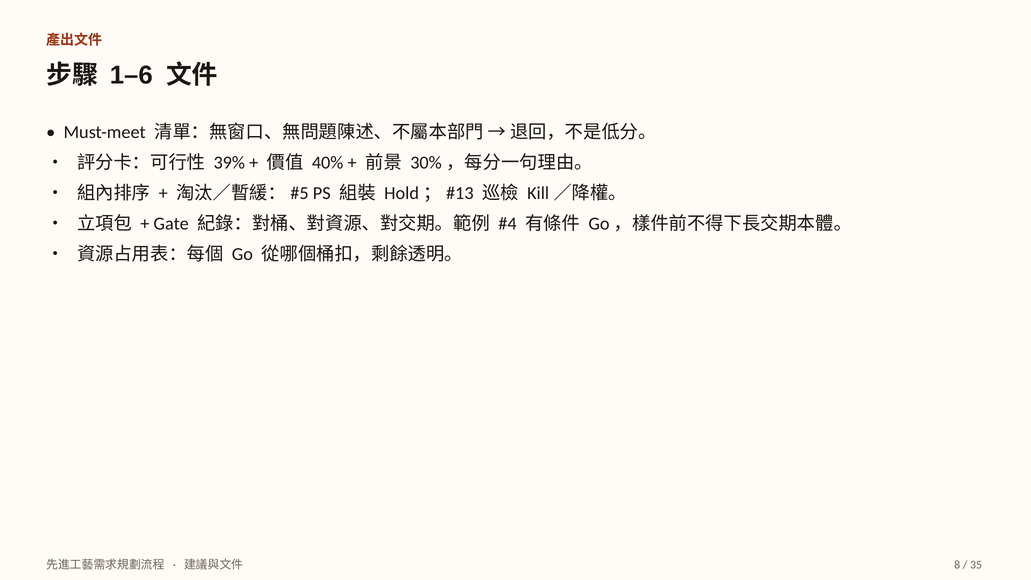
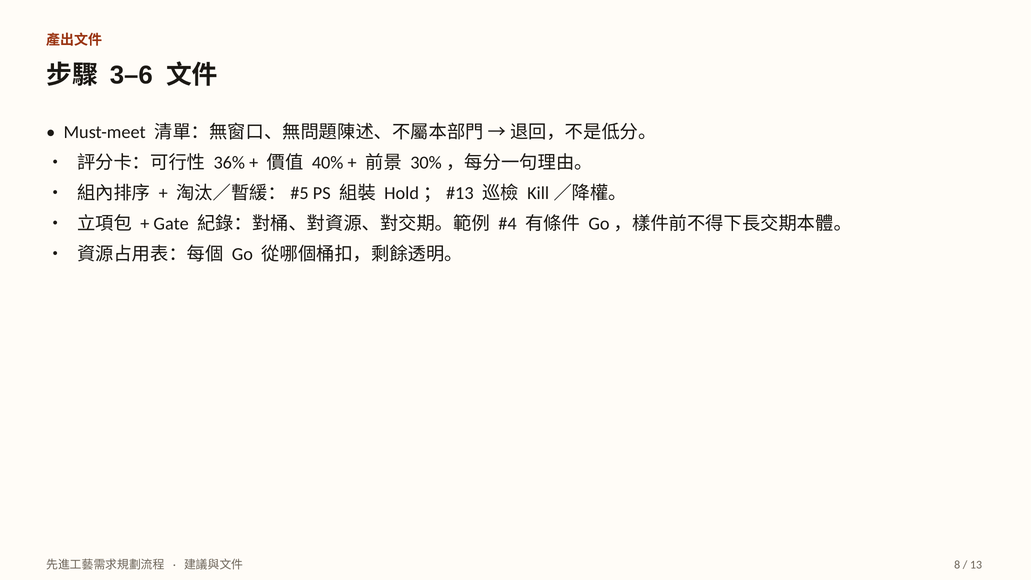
1–6: 1–6 -> 3–6
39%: 39% -> 36%
35: 35 -> 13
